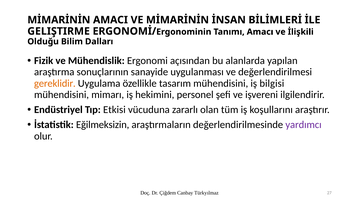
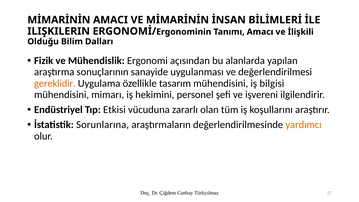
GELIŞTIRME: GELIŞTIRME -> ILIŞKILERIN
Eğilmeksizin: Eğilmeksizin -> Sorunlarına
yardımcı colour: purple -> orange
